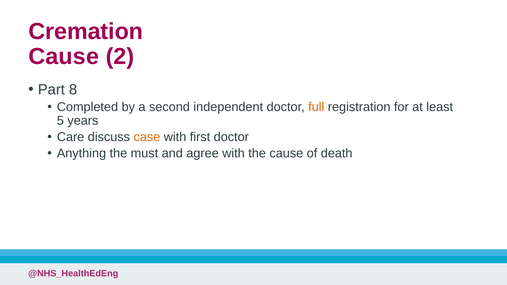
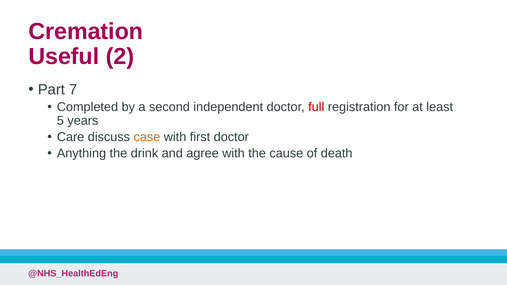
Cause at (64, 57): Cause -> Useful
8: 8 -> 7
full colour: orange -> red
must: must -> drink
